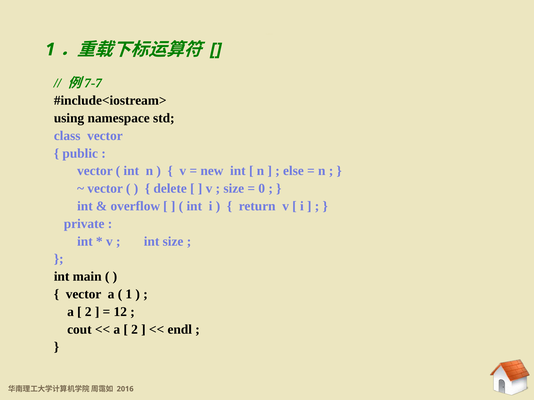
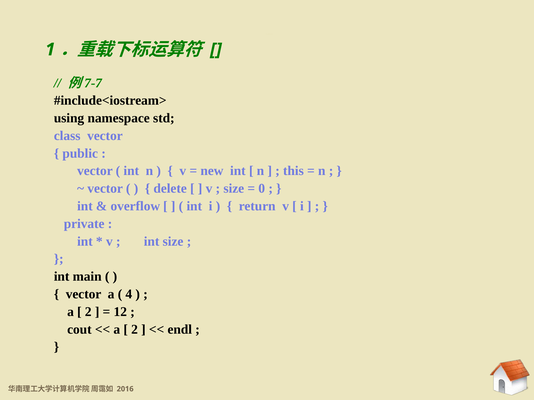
else: else -> this
1 at (129, 294): 1 -> 4
